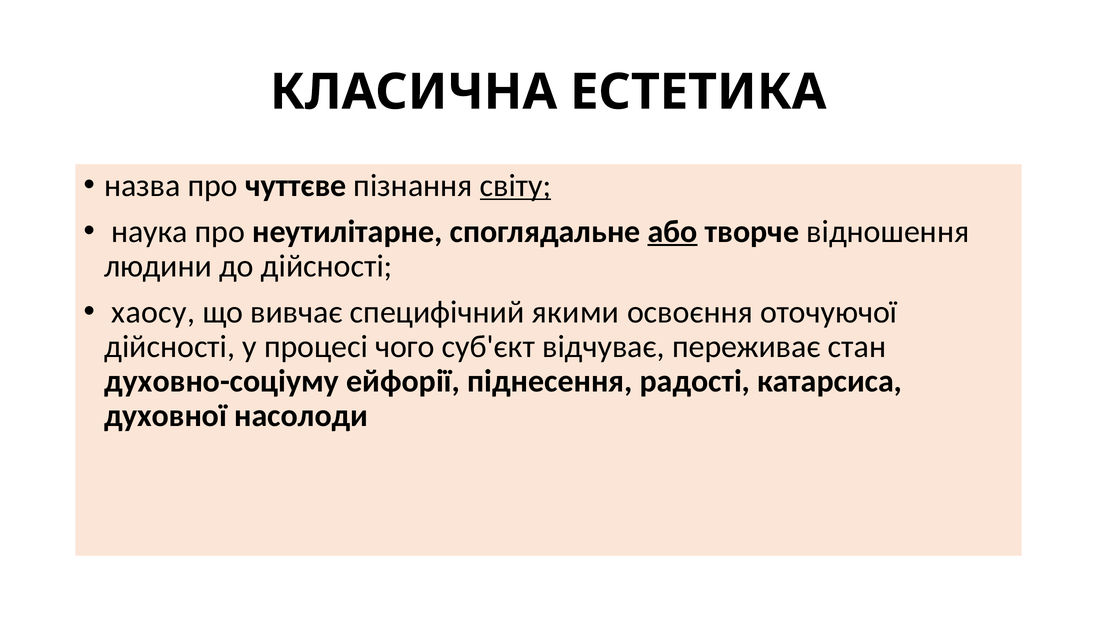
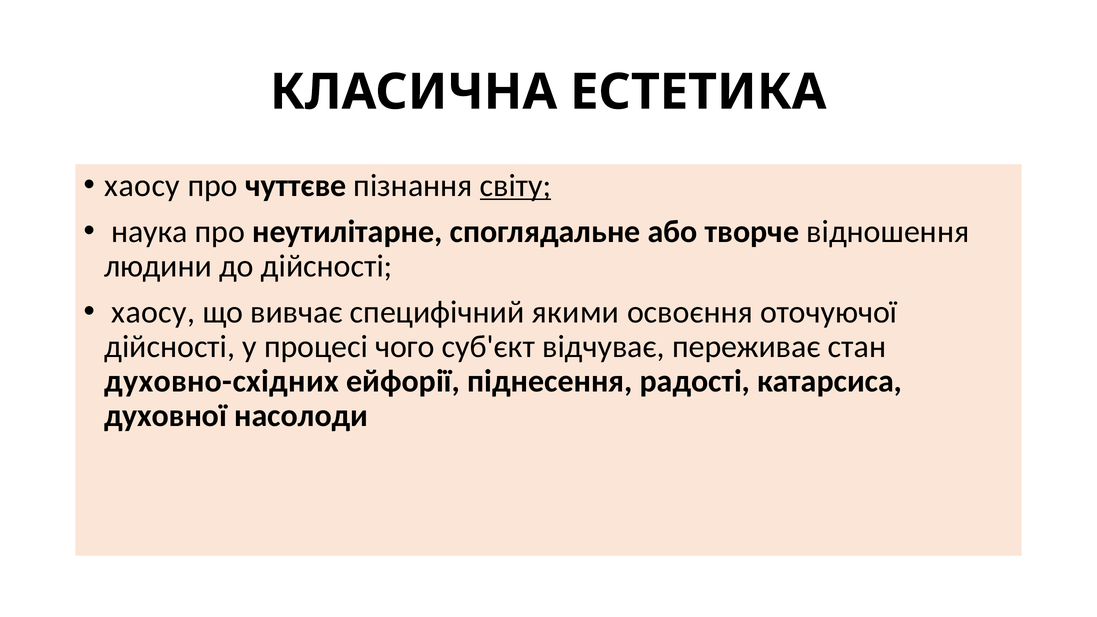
назва at (142, 185): назва -> хаосу
або underline: present -> none
духовно-соціуму: духовно-соціуму -> духовно-східних
